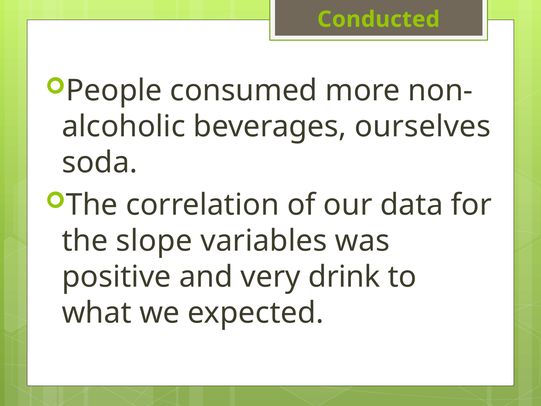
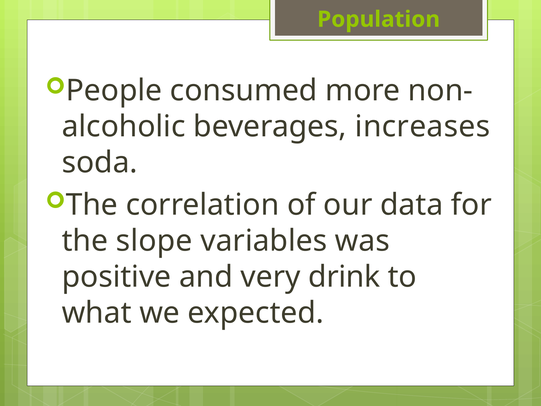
Conducted: Conducted -> Population
ourselves: ourselves -> increases
